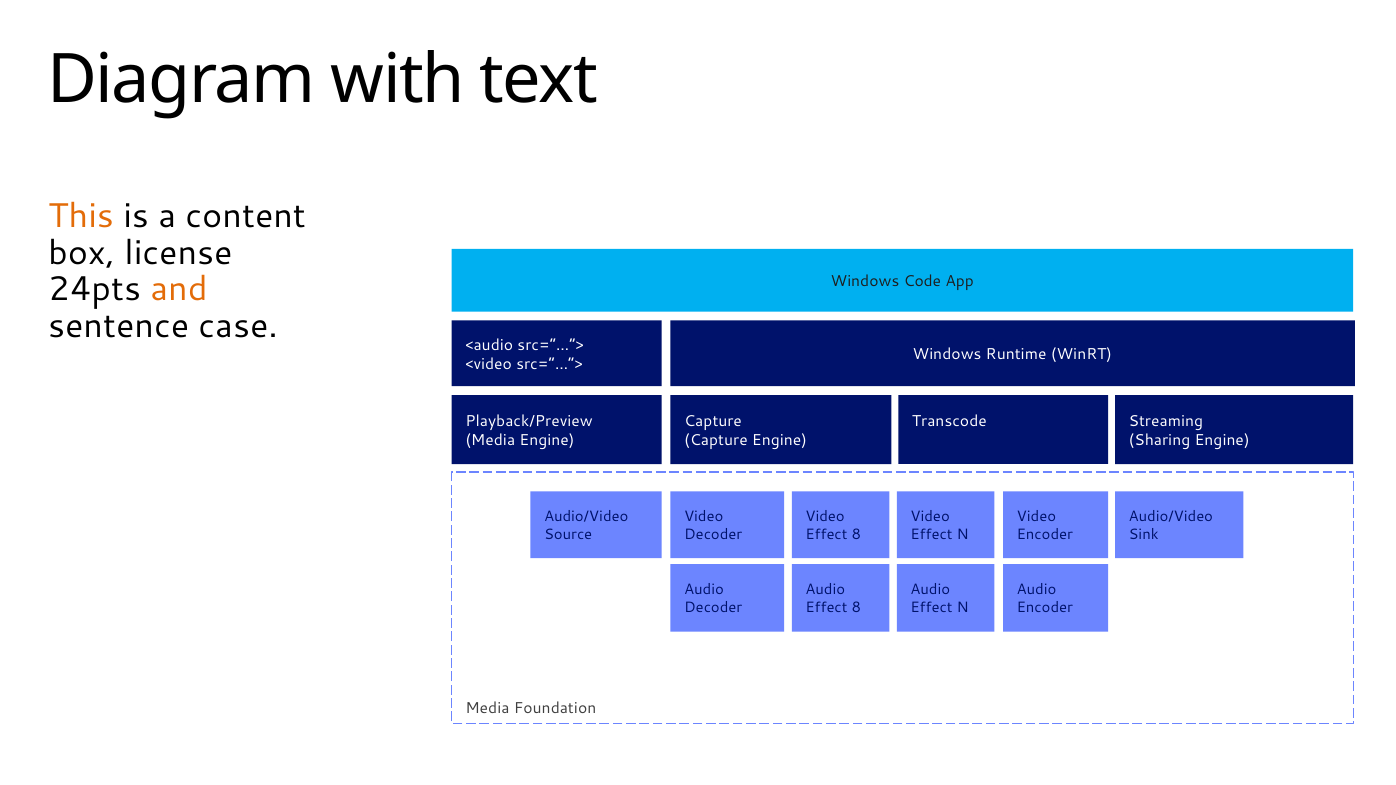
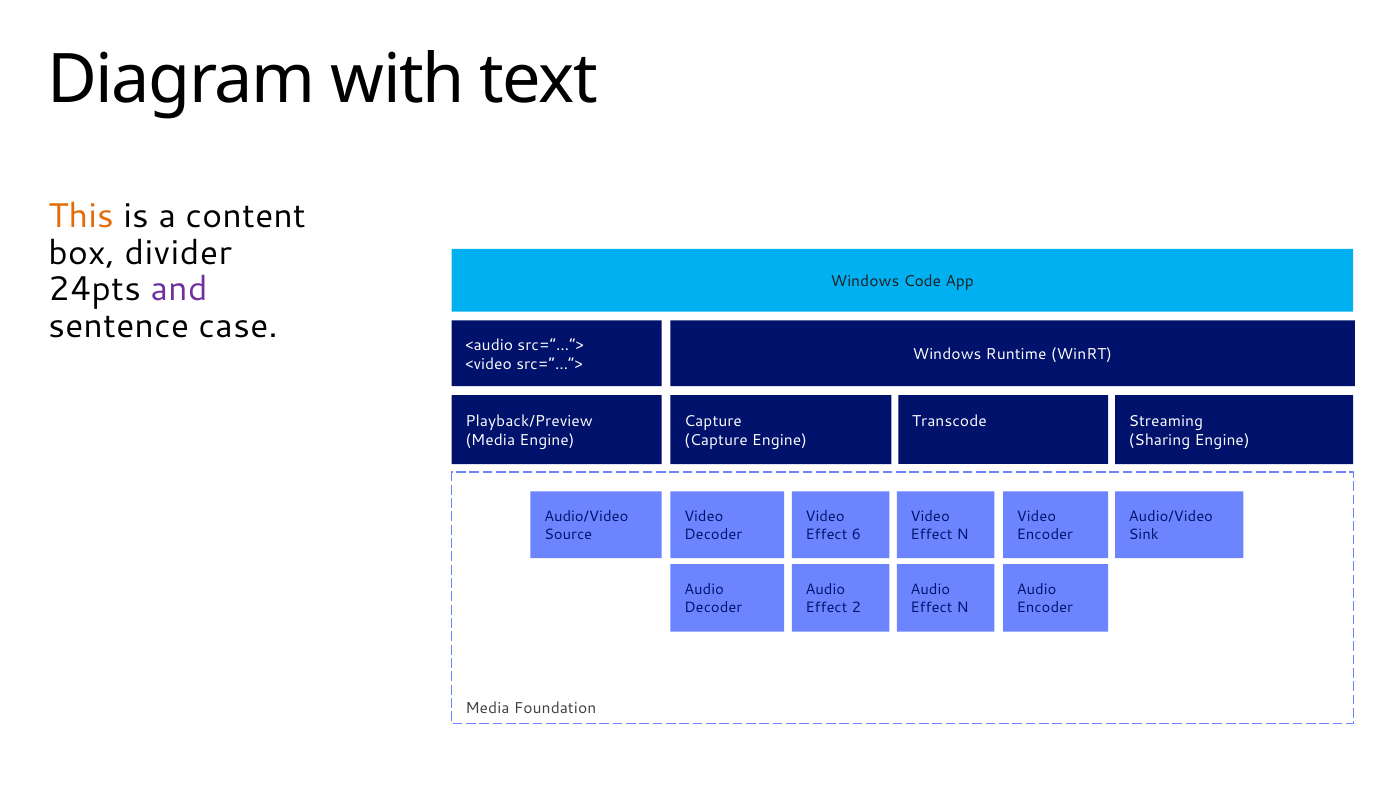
license: license -> divider
and colour: orange -> purple
8 at (856, 535): 8 -> 6
8 at (856, 608): 8 -> 2
